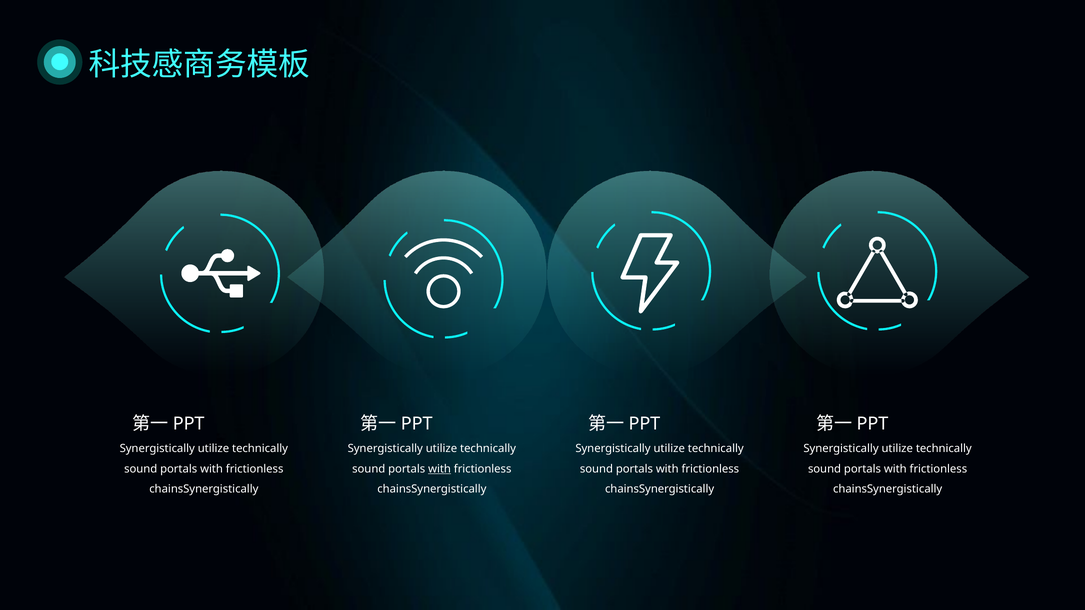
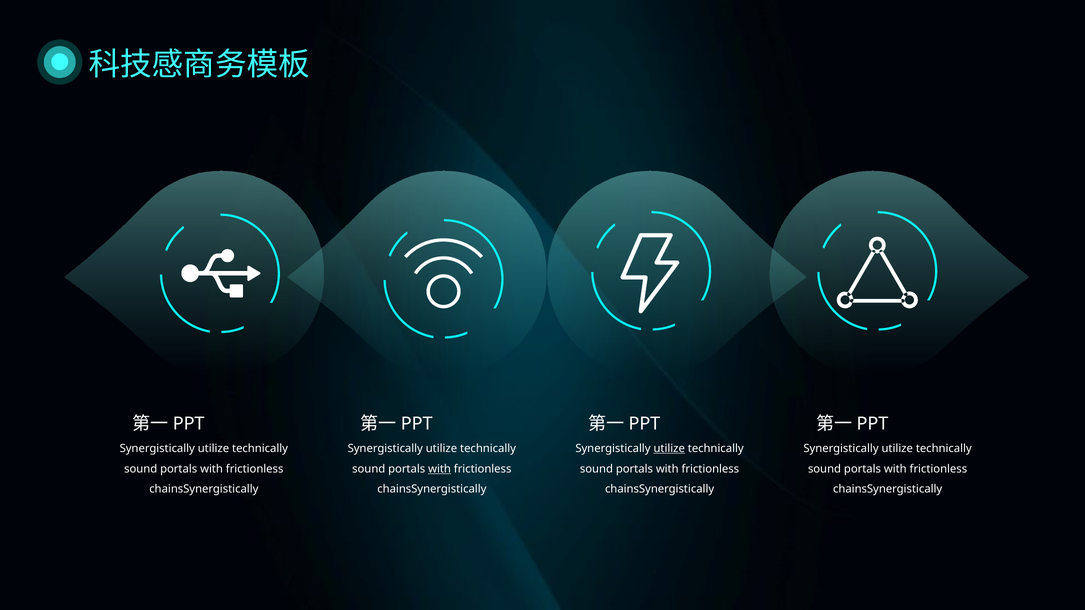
utilize at (669, 449) underline: none -> present
